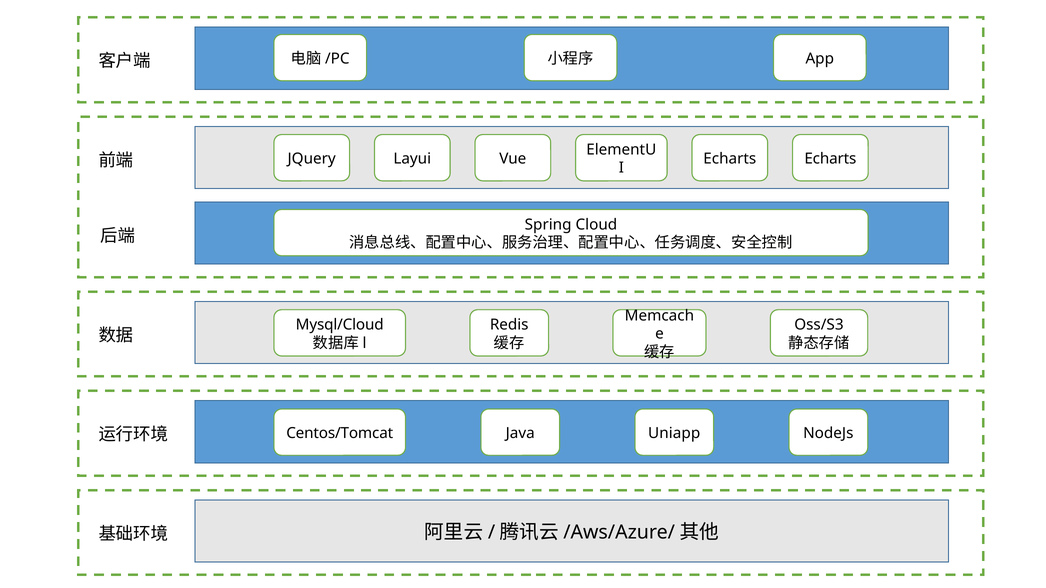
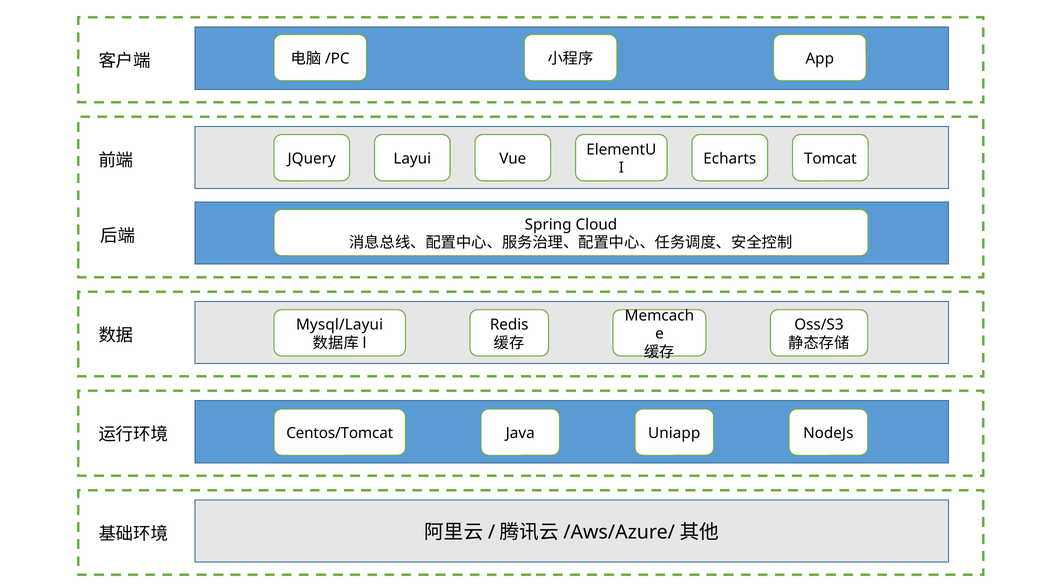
Echarts Echarts: Echarts -> Tomcat
Mysql/Cloud: Mysql/Cloud -> Mysql/Layui
